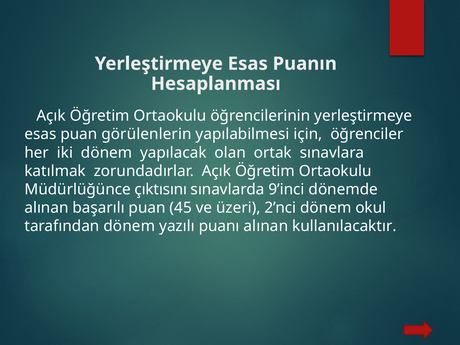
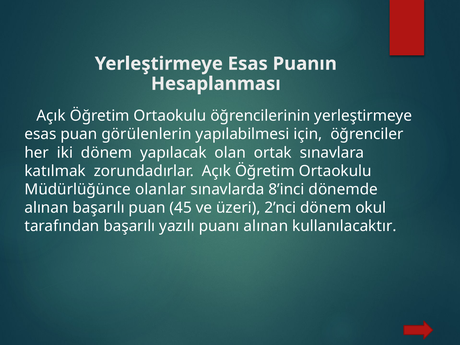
çıktısını: çıktısını -> olanlar
9’inci: 9’inci -> 8’inci
tarafından dönem: dönem -> başarılı
